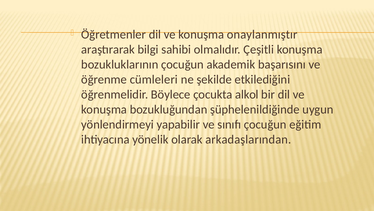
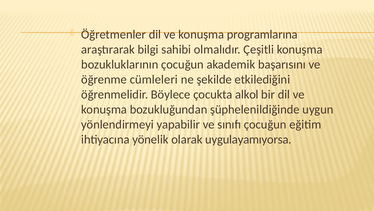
onaylanmıştır: onaylanmıştır -> programlarına
arkadaşlarından: arkadaşlarından -> uygulayamıyorsa
